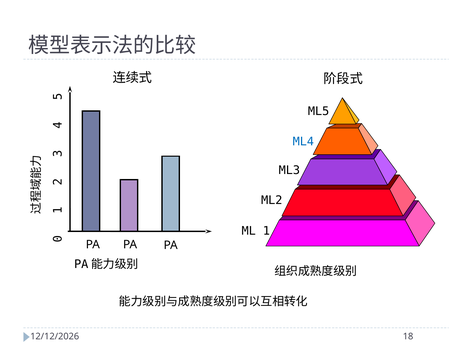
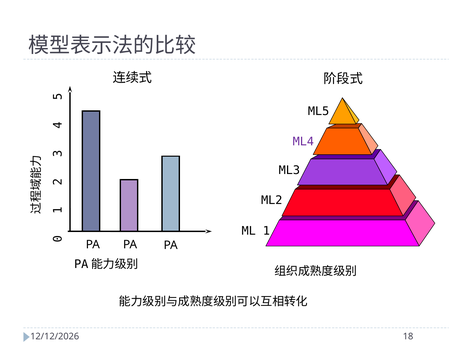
ML4 colour: blue -> purple
